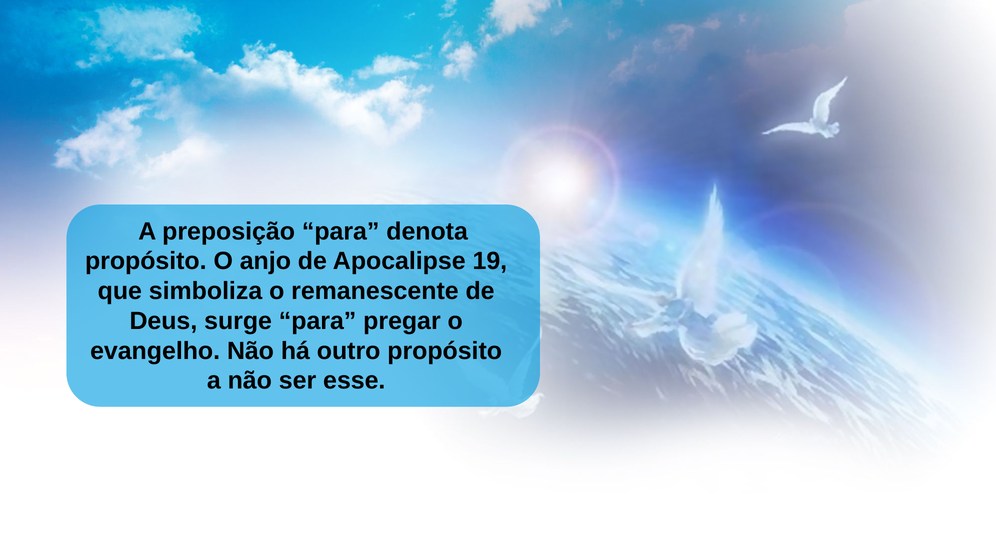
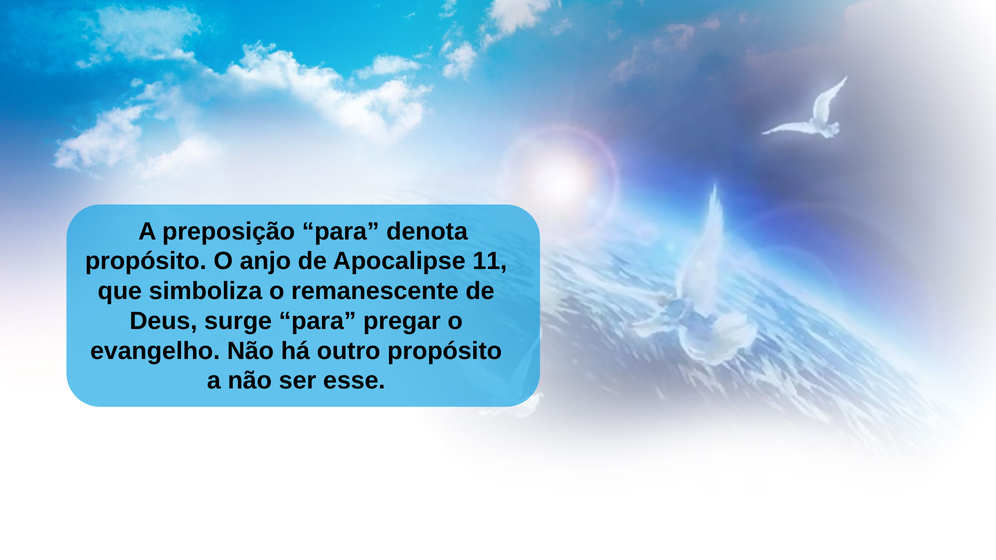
19: 19 -> 11
